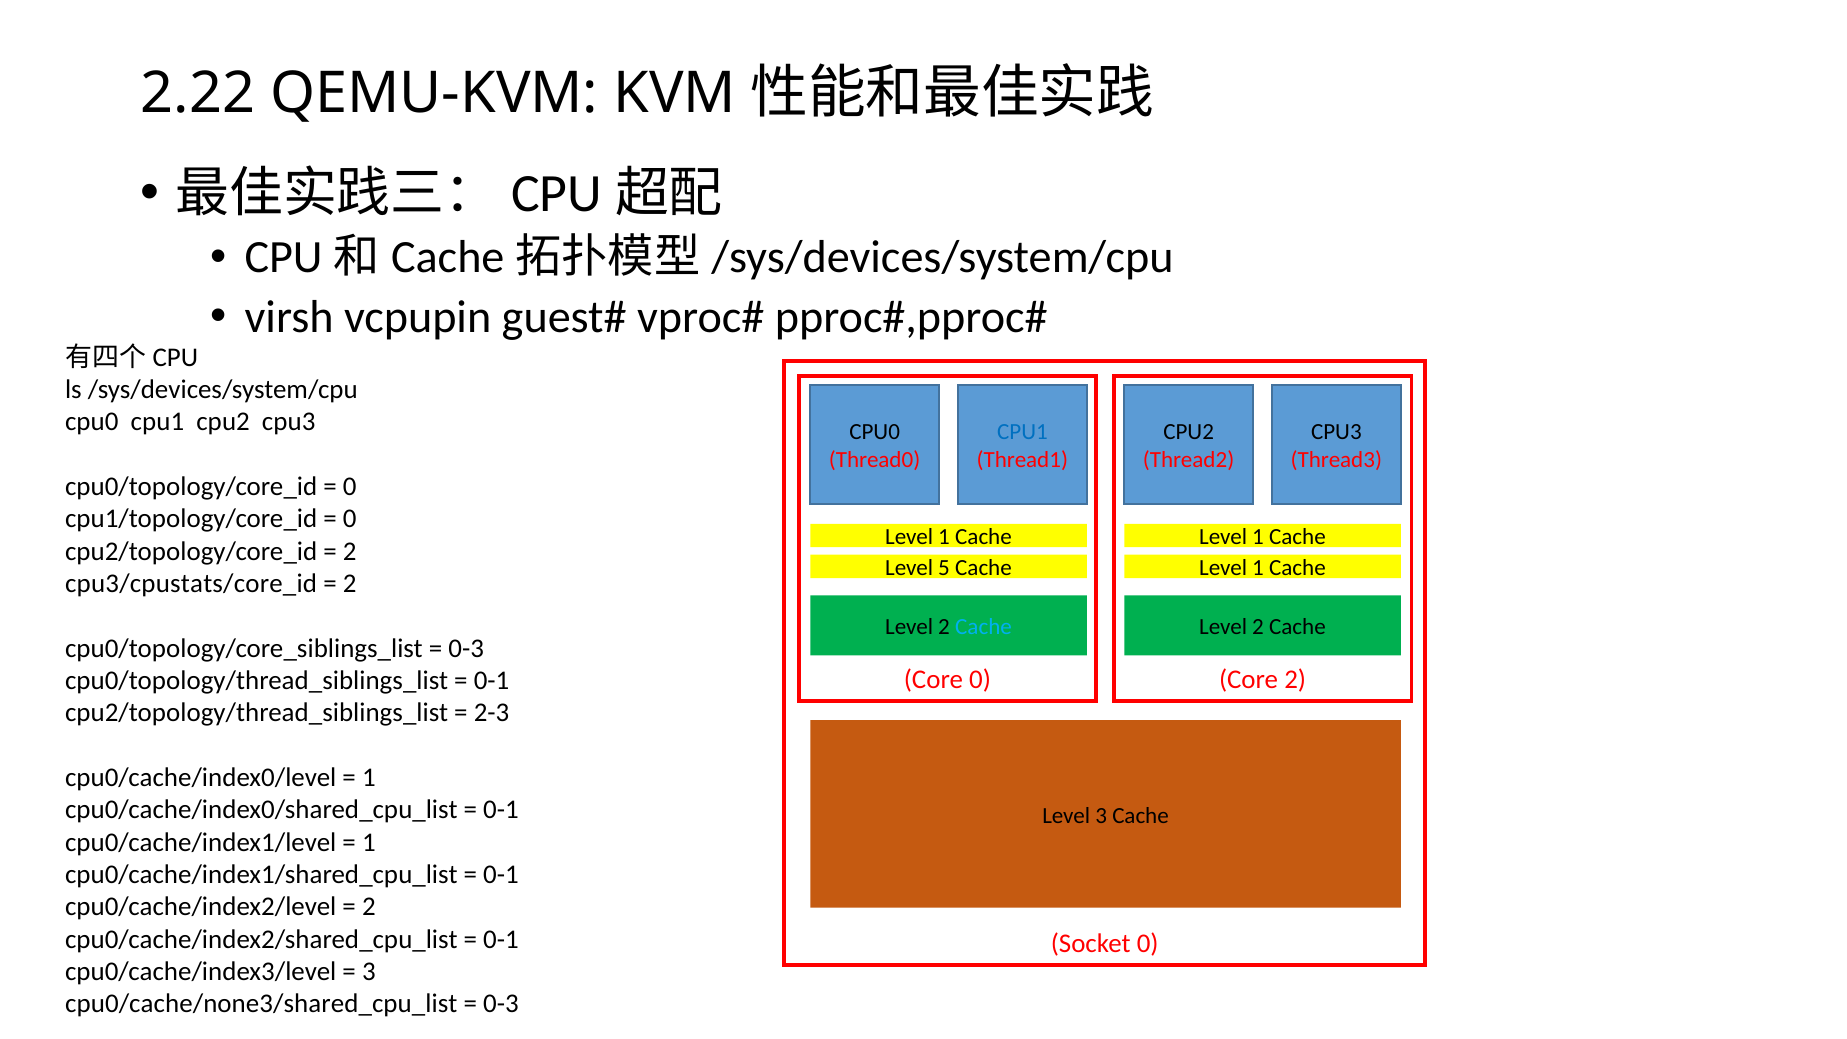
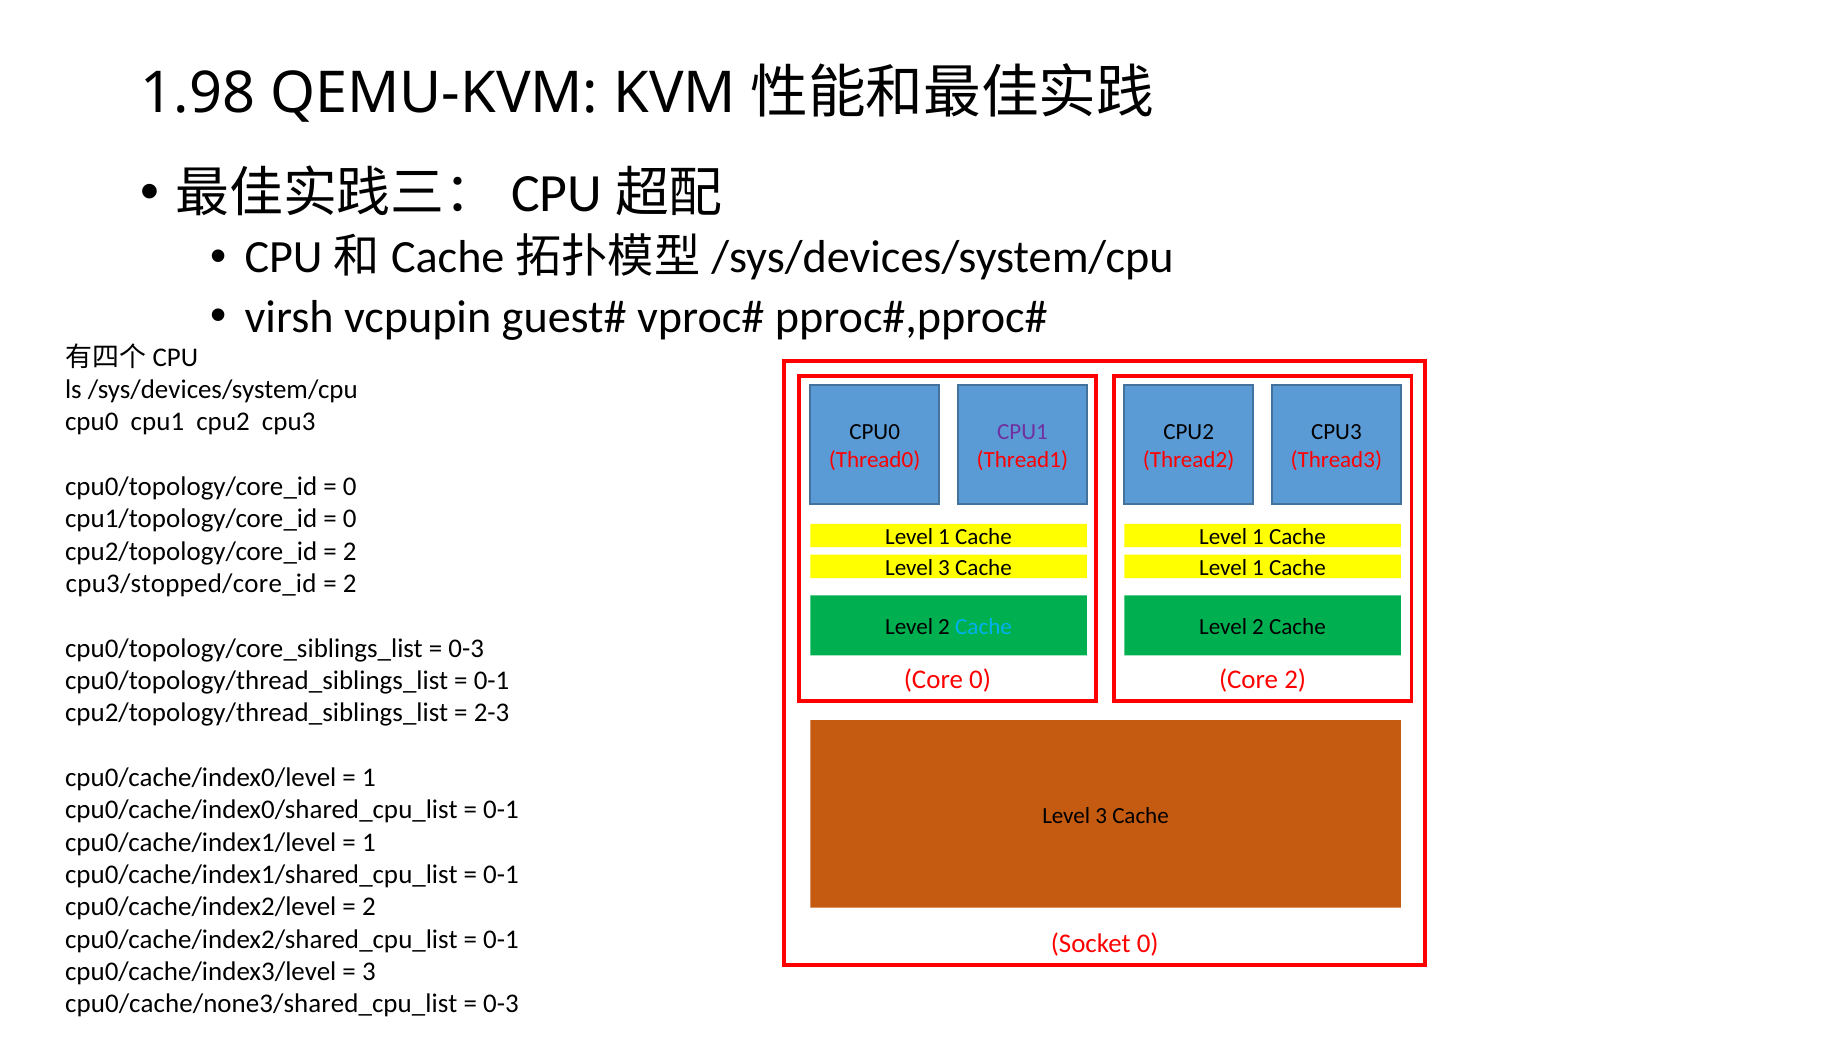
2.22: 2.22 -> 1.98
CPU1 at (1022, 432) colour: blue -> purple
5 at (944, 568): 5 -> 3
cpu3/cpustats/core_id: cpu3/cpustats/core_id -> cpu3/stopped/core_id
